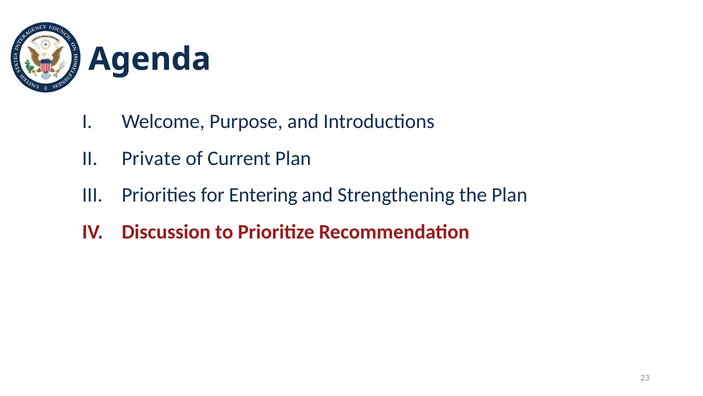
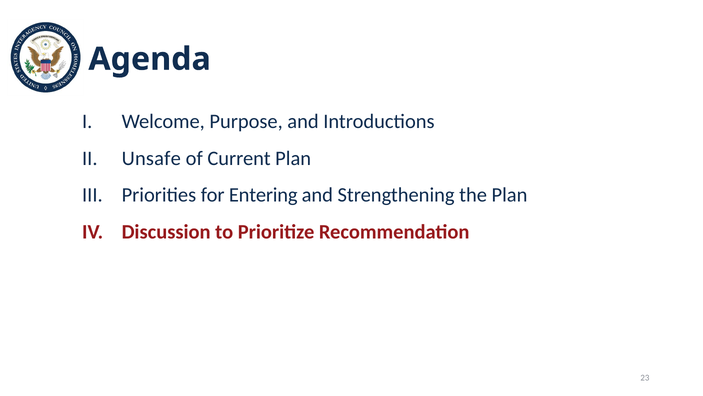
Private: Private -> Unsafe
